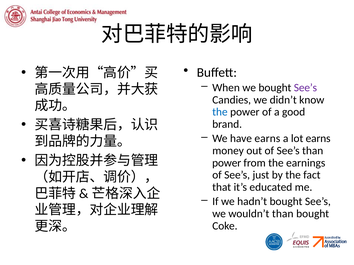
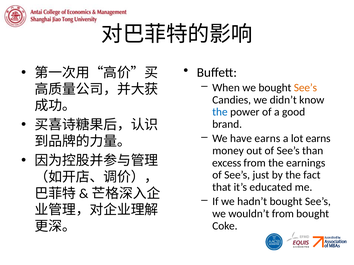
See’s at (305, 88) colour: purple -> orange
power at (227, 163): power -> excess
wouldn’t than: than -> from
